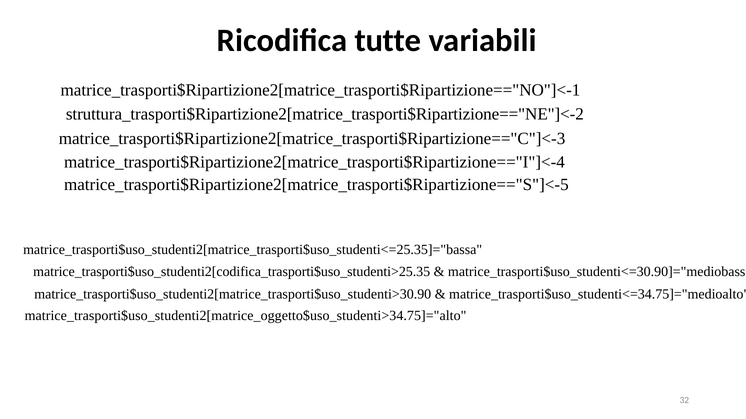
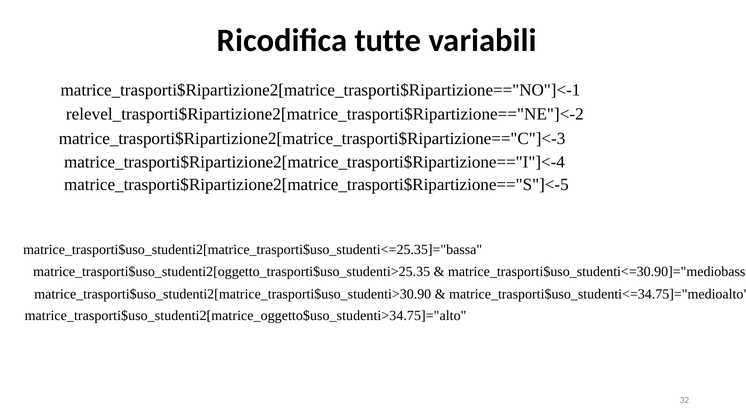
struttura_trasporti$Ripartizione2[matrice_trasporti$Ripartizione=="NE"]<-2: struttura_trasporti$Ripartizione2[matrice_trasporti$Ripartizione=="NE"]<-2 -> relevel_trasporti$Ripartizione2[matrice_trasporti$Ripartizione=="NE"]<-2
matrice_trasporti$uso_studenti2[codifica_trasporti$uso_studenti>25.35: matrice_trasporti$uso_studenti2[codifica_trasporti$uso_studenti>25.35 -> matrice_trasporti$uso_studenti2[oggetto_trasporti$uso_studenti>25.35
